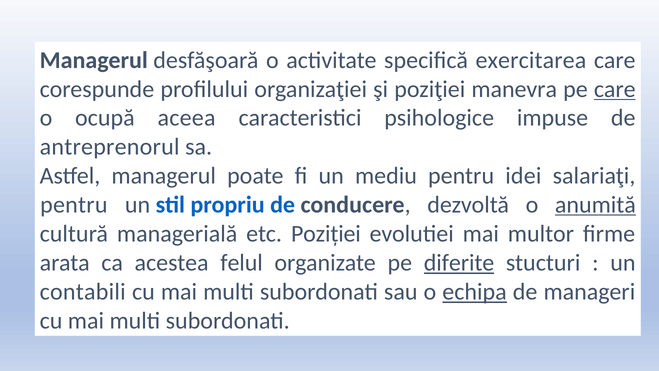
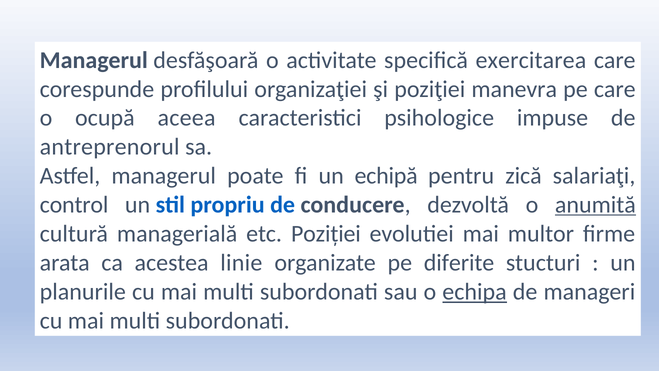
care at (615, 89) underline: present -> none
mediu: mediu -> echipă
idei: idei -> zică
pentru at (74, 204): pentru -> control
felul: felul -> linie
diferite underline: present -> none
contabili: contabili -> planurile
